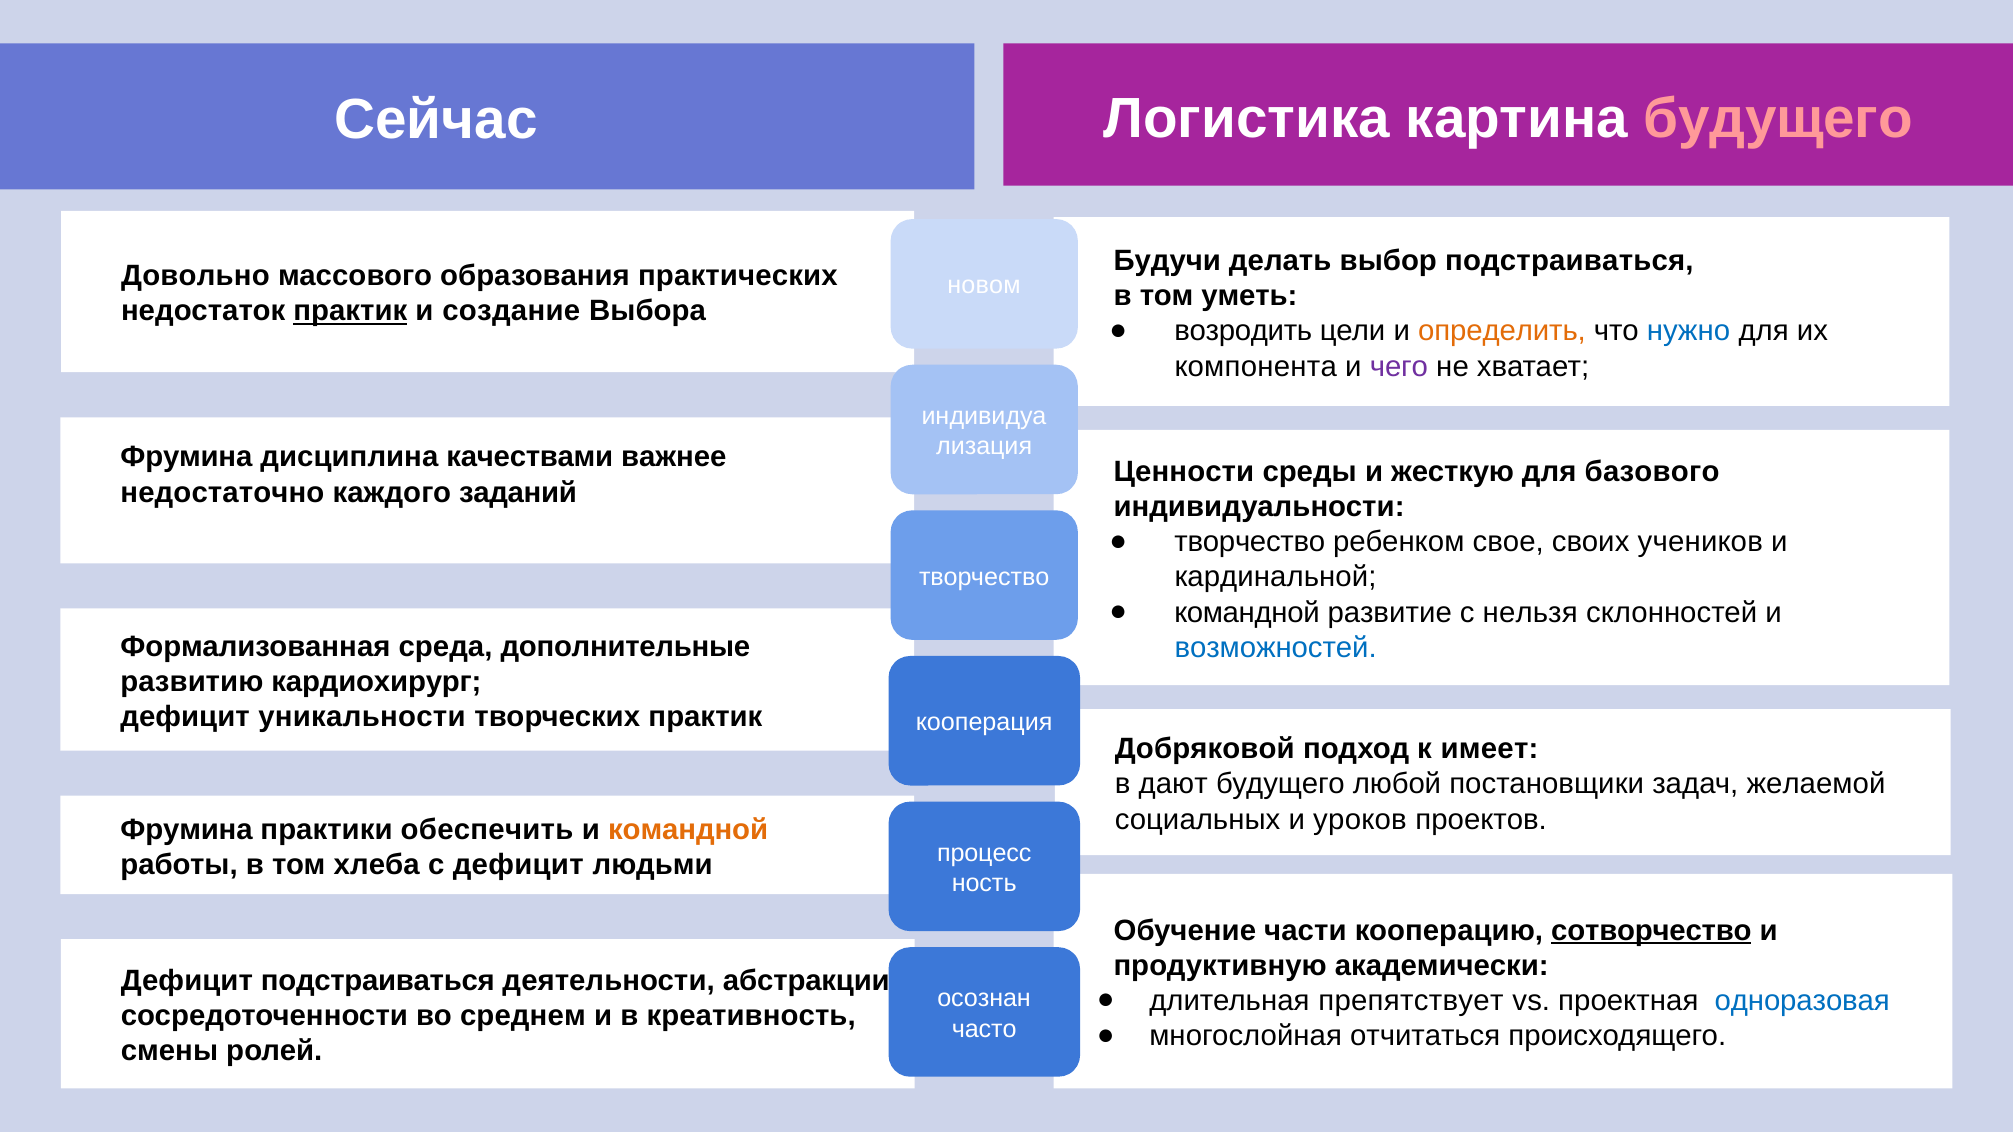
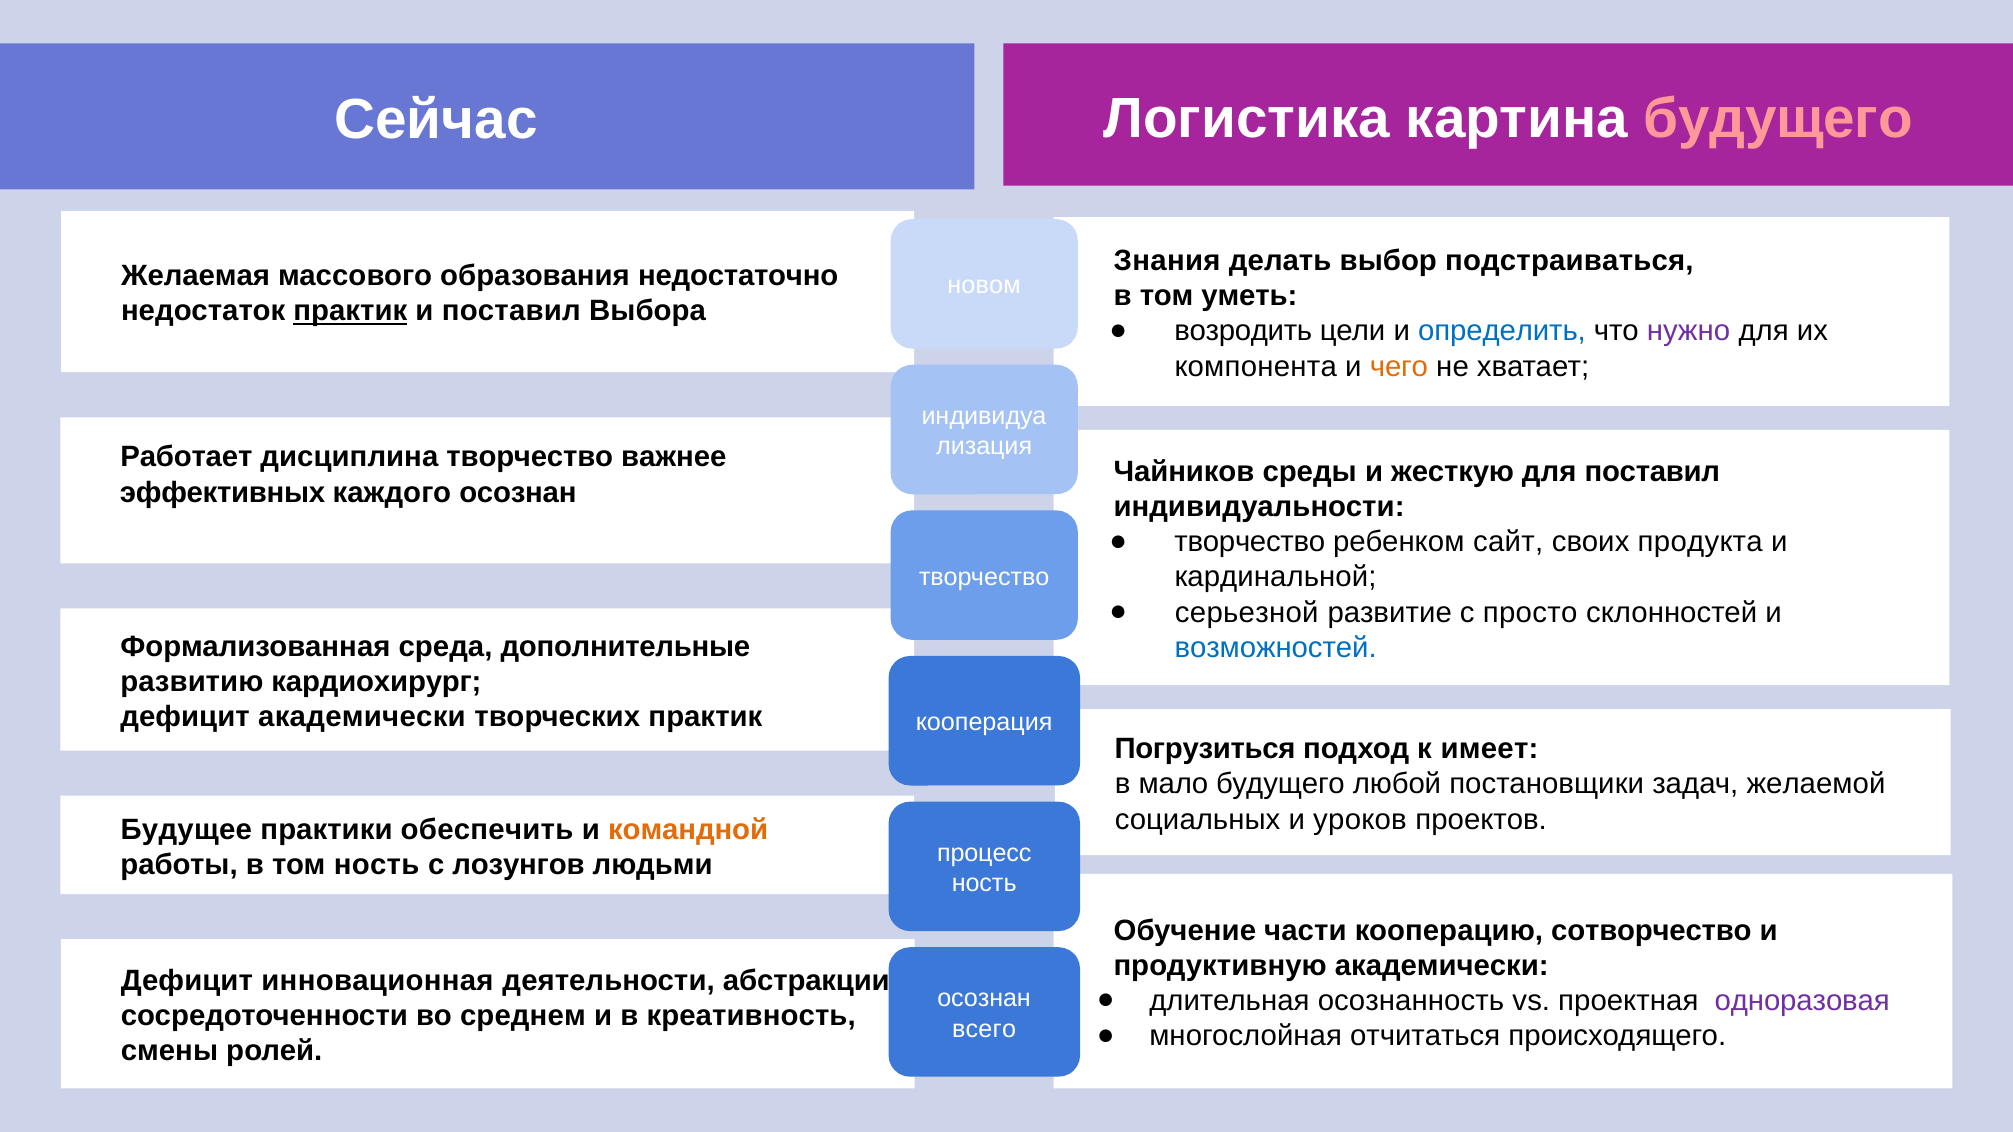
Будучи: Будучи -> Знания
Довольно: Довольно -> Желаемая
практических: практических -> недостаточно
и создание: создание -> поставил
определить colour: orange -> blue
нужно colour: blue -> purple
чего colour: purple -> orange
Фрумина at (186, 457): Фрумина -> Работает
дисциплина качествами: качествами -> творчество
Ценности: Ценности -> Чайников
для базового: базового -> поставил
недостаточно: недостаточно -> эффективных
каждого заданий: заданий -> осознан
свое: свое -> сайт
учеников: учеников -> продукта
командной at (1247, 613): командной -> серьезной
нельзя: нельзя -> просто
дефицит уникальности: уникальности -> академически
Добряковой: Добряковой -> Погрузиться
дают: дают -> мало
Фрумина at (187, 830): Фрумина -> Будущее
том хлеба: хлеба -> ность
с дефицит: дефицит -> лозунгов
сотворчество underline: present -> none
Дефицит подстраиваться: подстраиваться -> инновационная
препятствует: препятствует -> осознанность
одноразовая colour: blue -> purple
часто: часто -> всего
